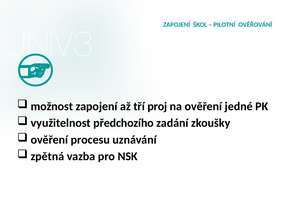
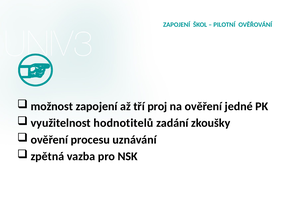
předchozího: předchozího -> hodnotitelů
